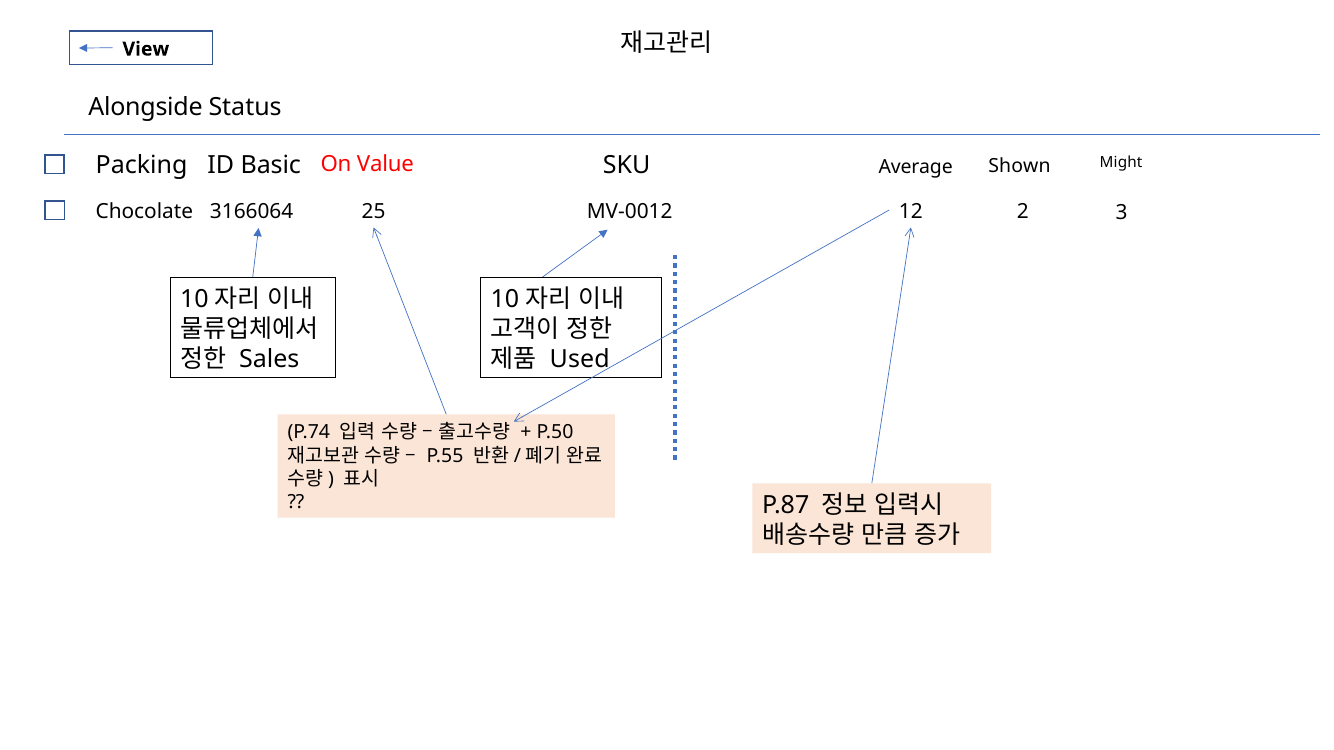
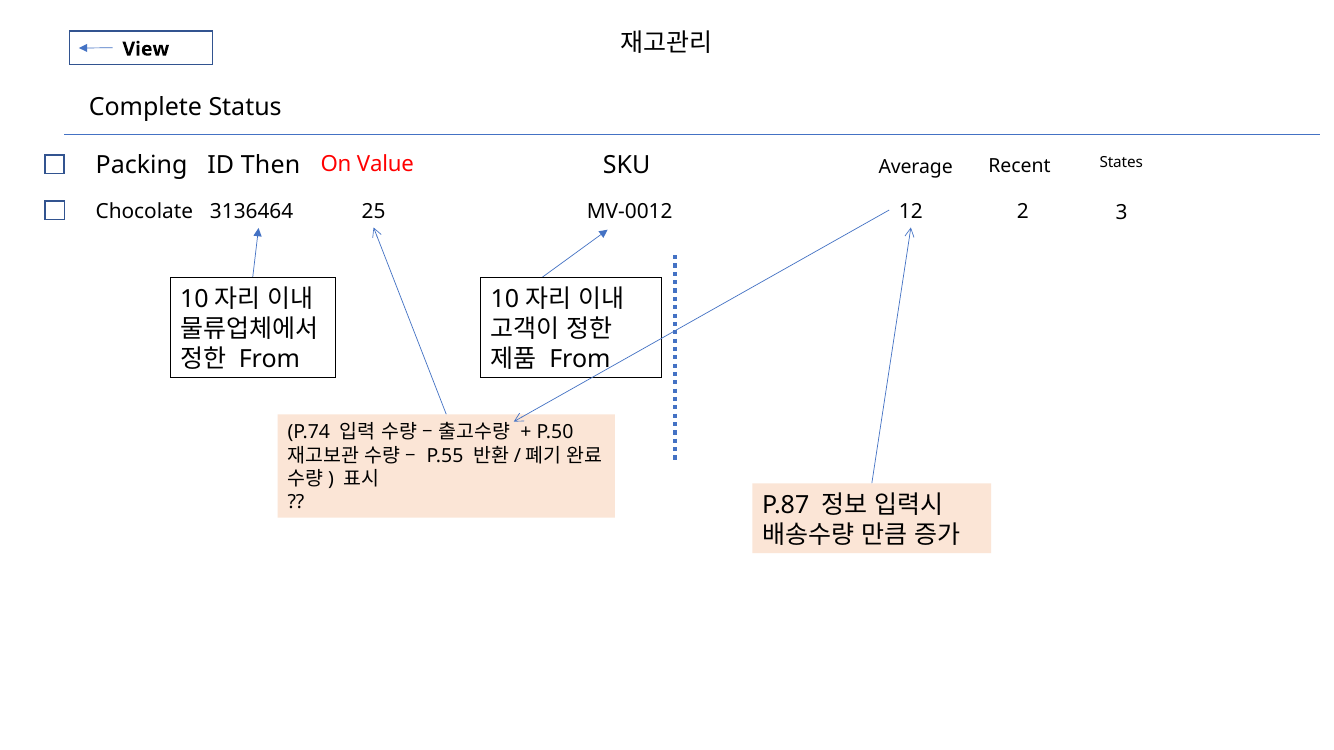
Alongside: Alongside -> Complete
Might: Might -> States
Basic: Basic -> Then
Shown: Shown -> Recent
3166064: 3166064 -> 3136464
Sales at (269, 359): Sales -> From
Used at (580, 359): Used -> From
